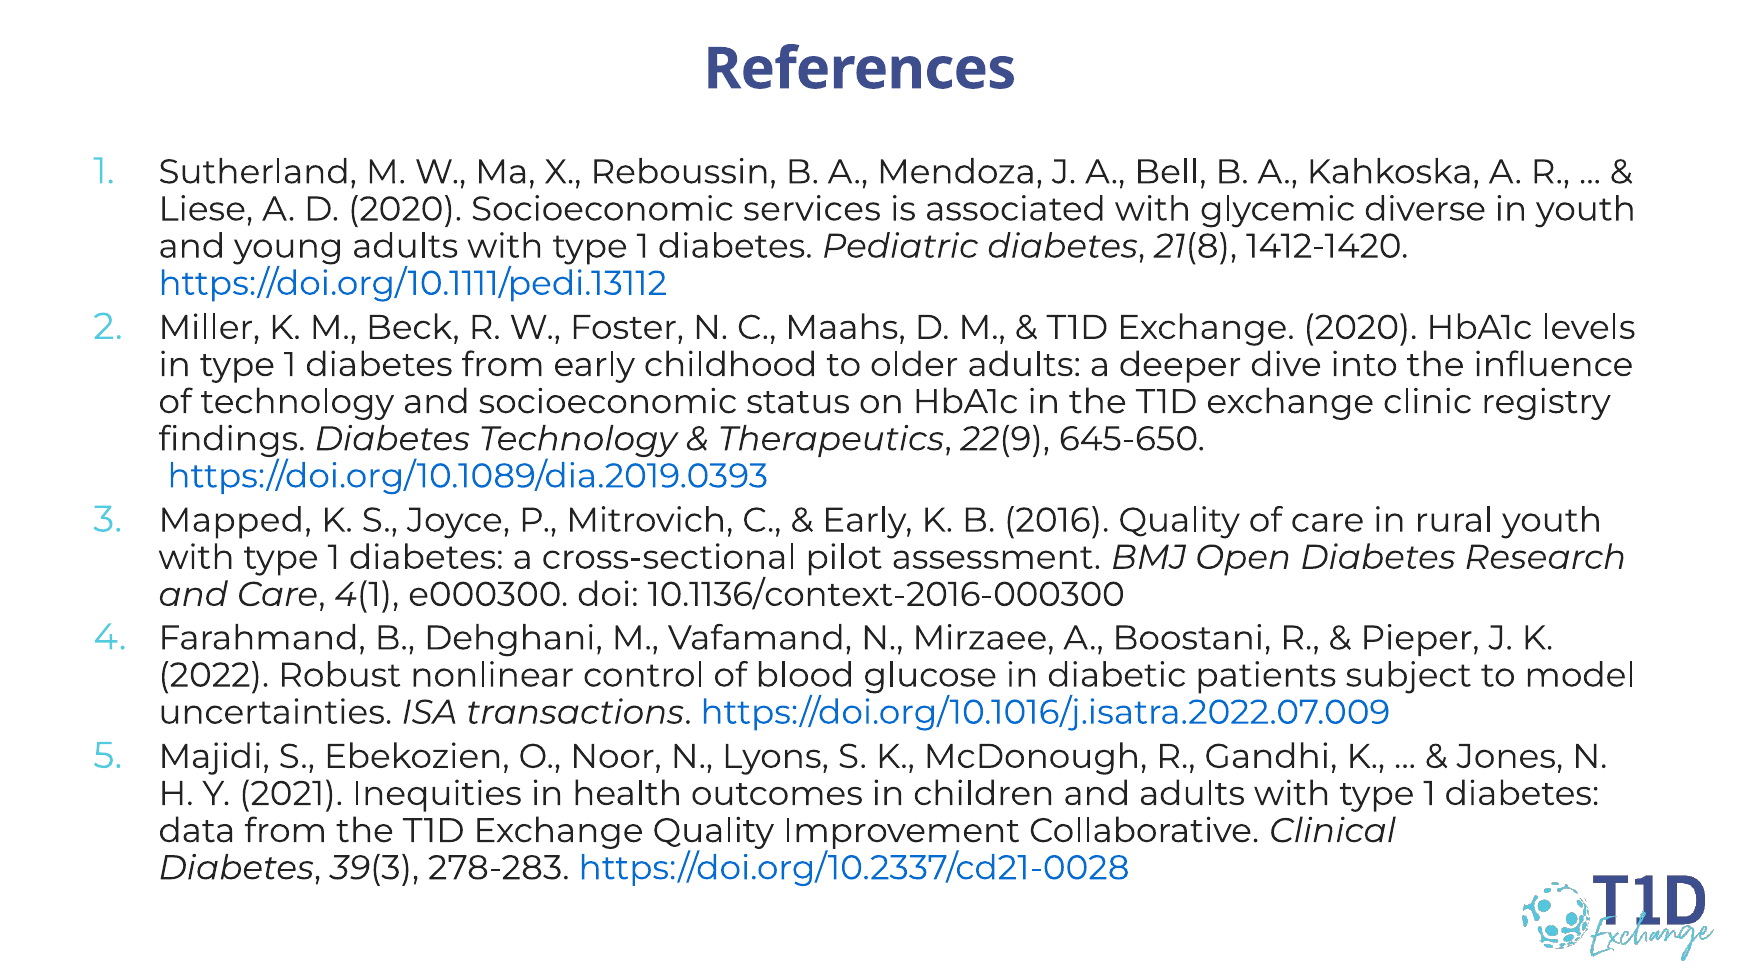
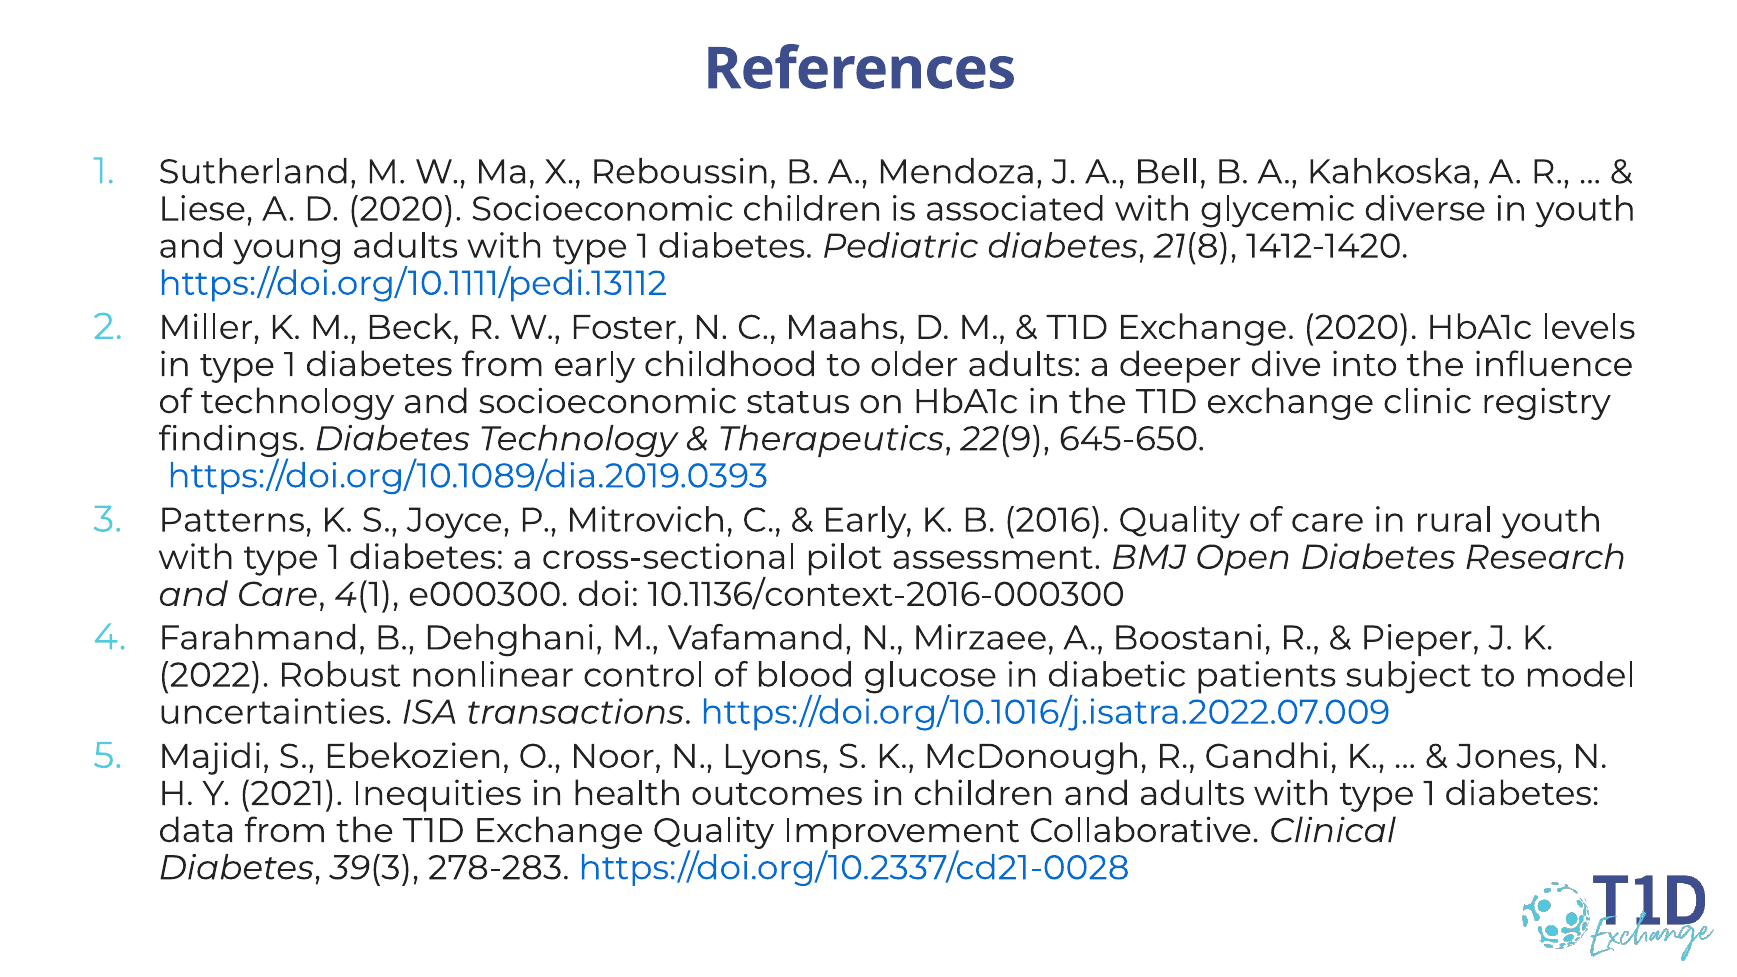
Socioeconomic services: services -> children
Mapped: Mapped -> Patterns
